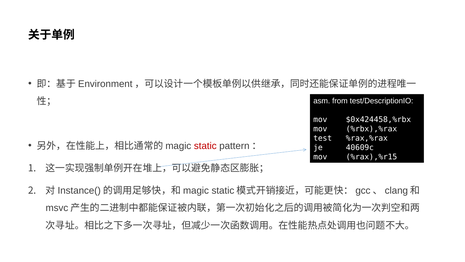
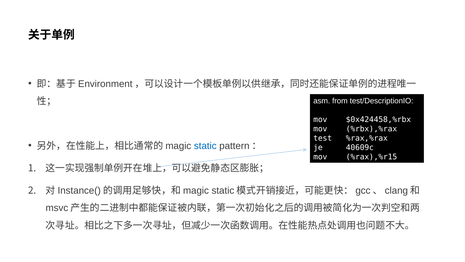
static colour: red -> blue
